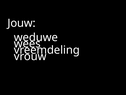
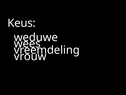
Jouw: Jouw -> Keus
